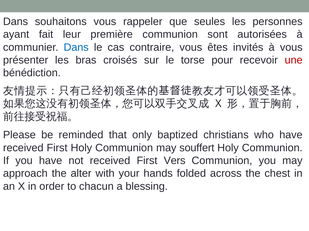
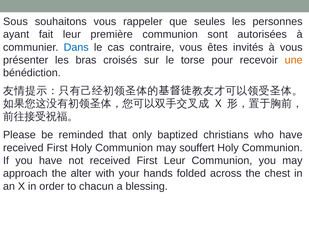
Dans at (16, 22): Dans -> Sous
une colour: red -> orange
First Vers: Vers -> Leur
